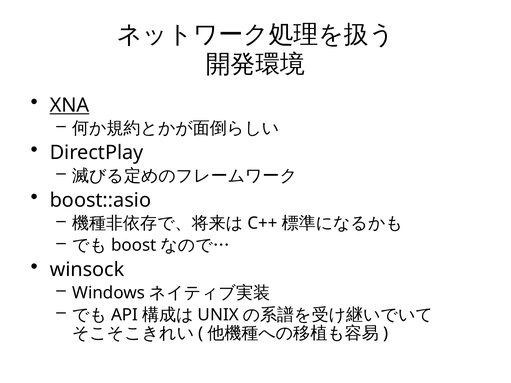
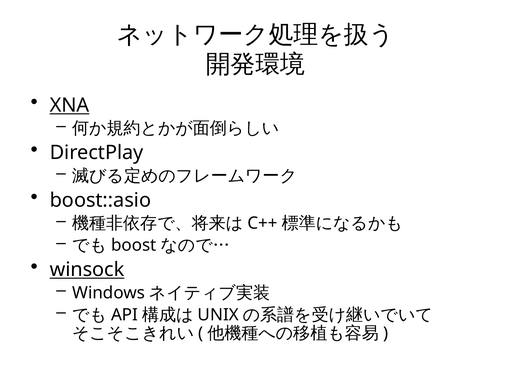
winsock underline: none -> present
